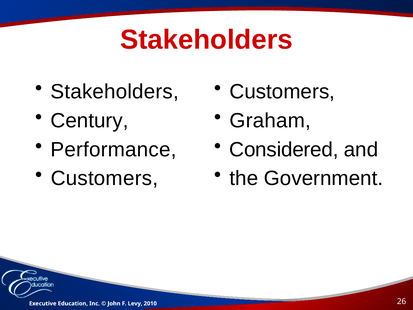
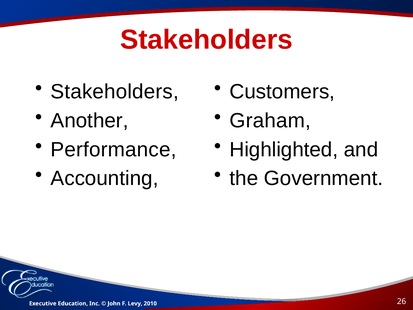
Century: Century -> Another
Considered: Considered -> Highlighted
Customers at (104, 178): Customers -> Accounting
